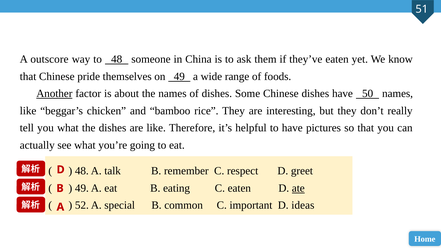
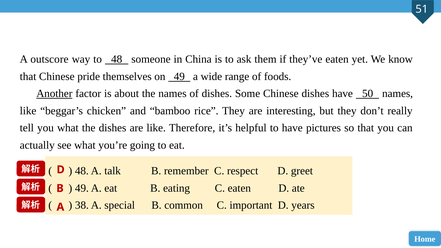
ate underline: present -> none
52: 52 -> 38
ideas: ideas -> years
